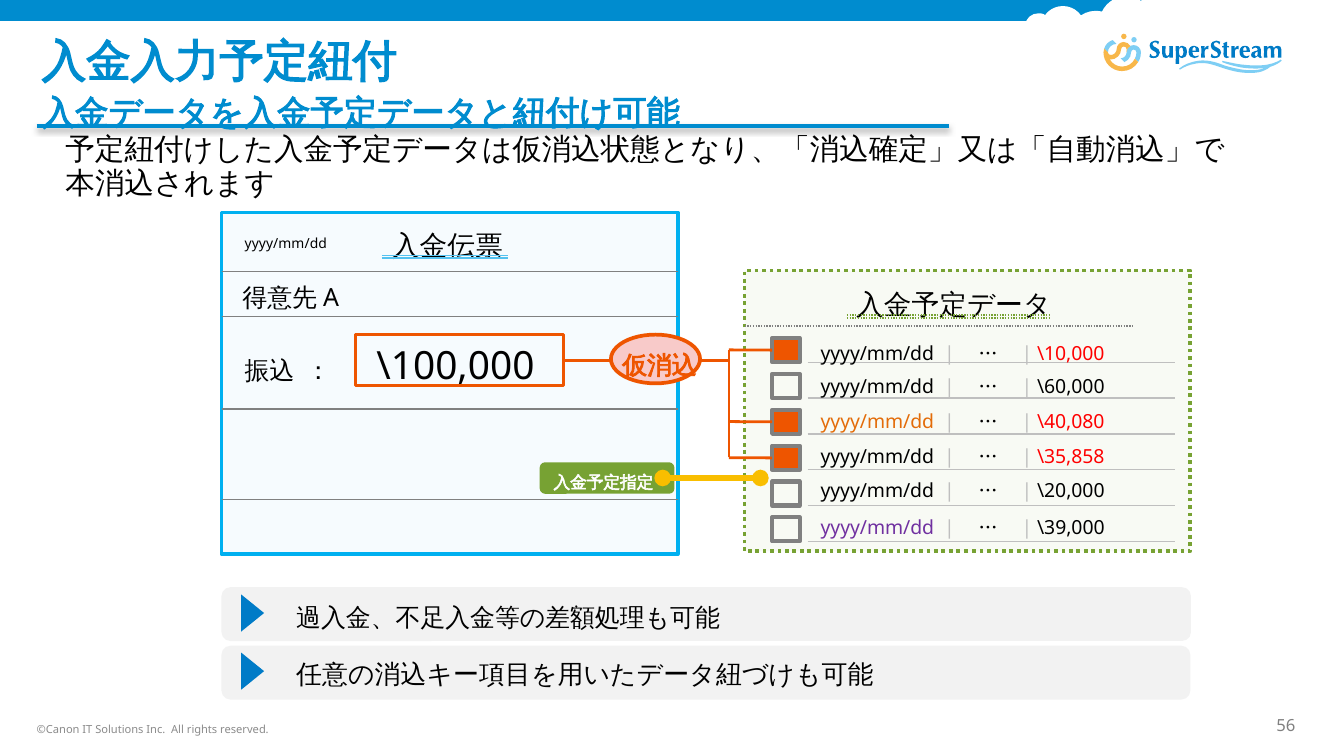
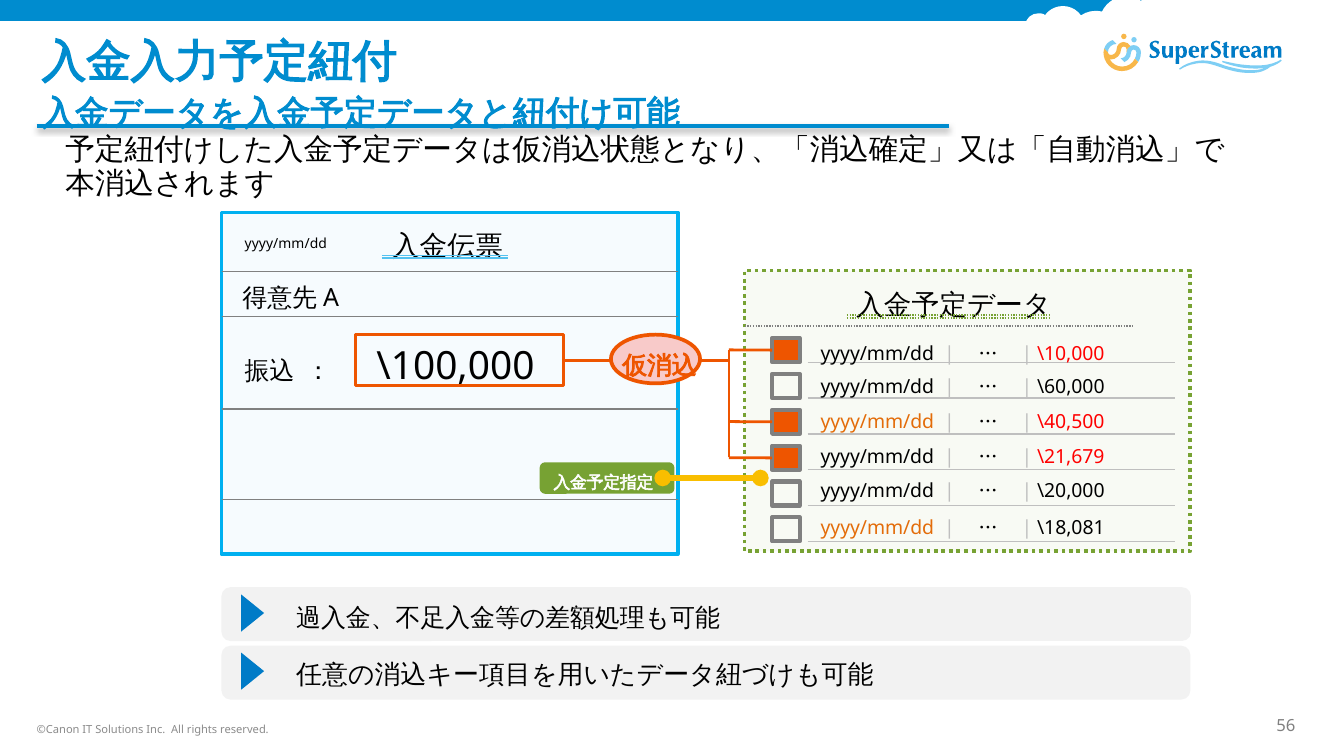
\40,080: \40,080 -> \40,500
\35,858: \35,858 -> \21,679
yyyy/mm/dd at (877, 528) colour: purple -> orange
\39,000: \39,000 -> \18,081
